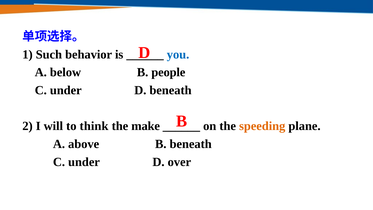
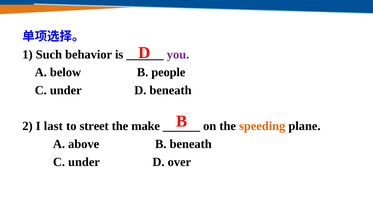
you colour: blue -> purple
will: will -> last
think: think -> street
